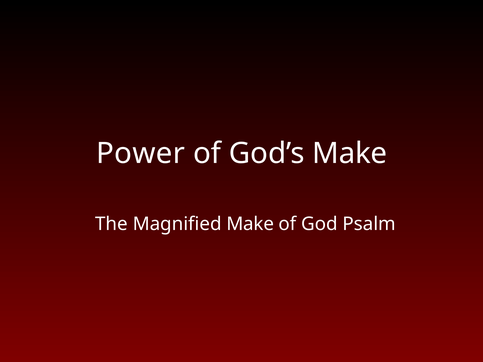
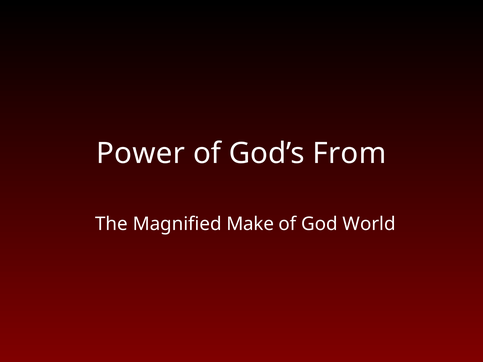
God’s Make: Make -> From
Psalm: Psalm -> World
